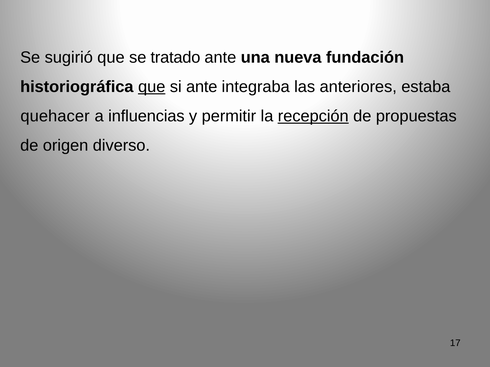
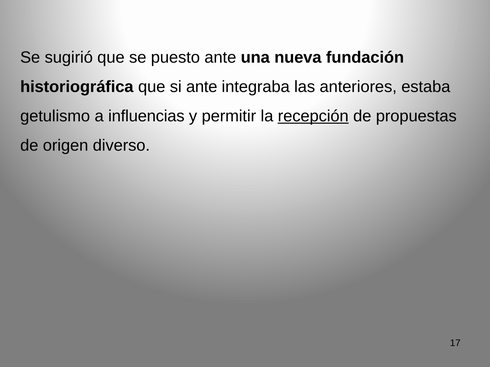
tratado: tratado -> puesto
que at (152, 87) underline: present -> none
quehacer: quehacer -> getulismo
